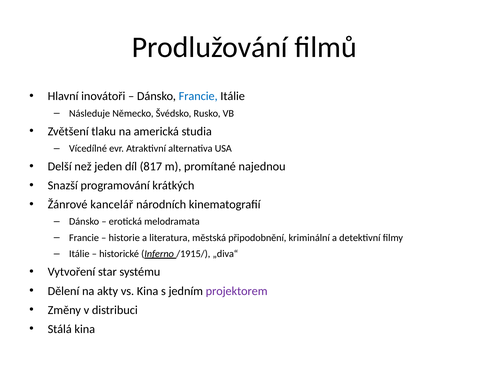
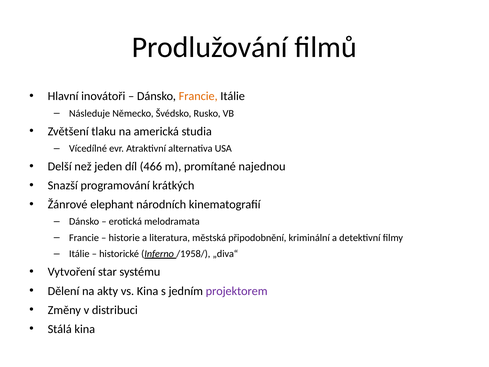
Francie at (198, 96) colour: blue -> orange
817: 817 -> 466
kancelář: kancelář -> elephant
/1915/: /1915/ -> /1958/
